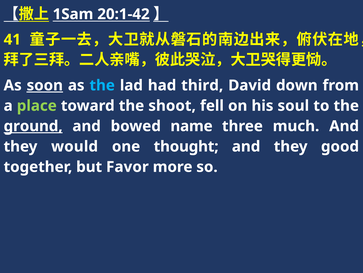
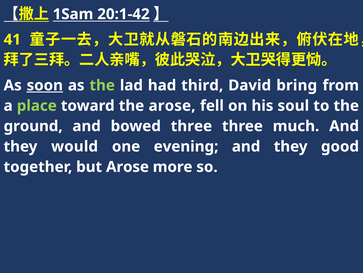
the at (102, 85) colour: light blue -> light green
down: down -> bring
the shoot: shoot -> arose
ground underline: present -> none
bowed name: name -> three
thought: thought -> evening
but Favor: Favor -> Arose
